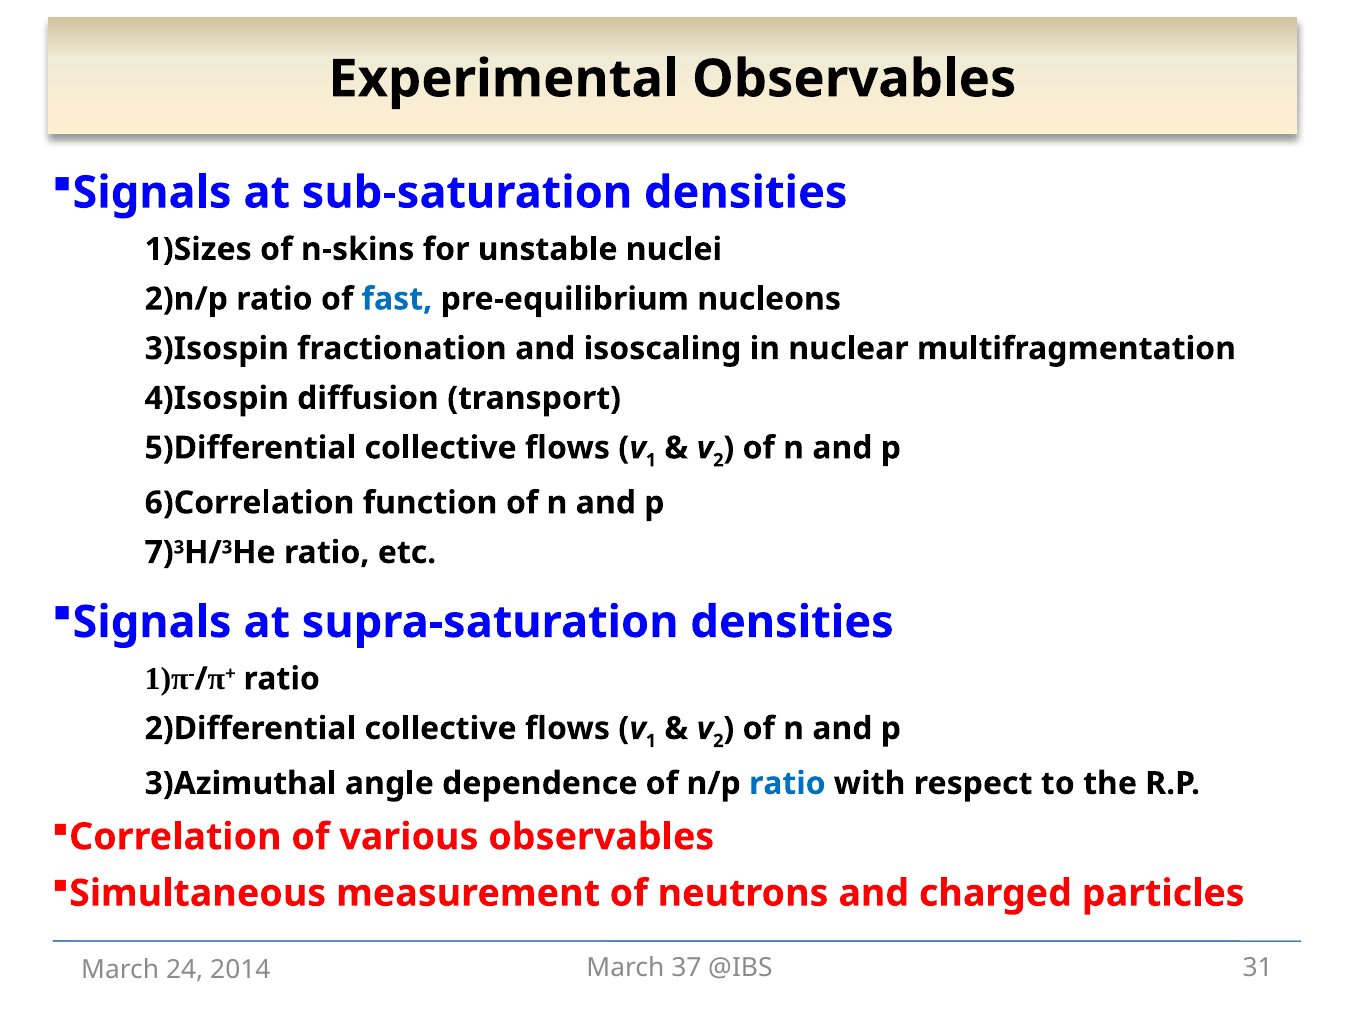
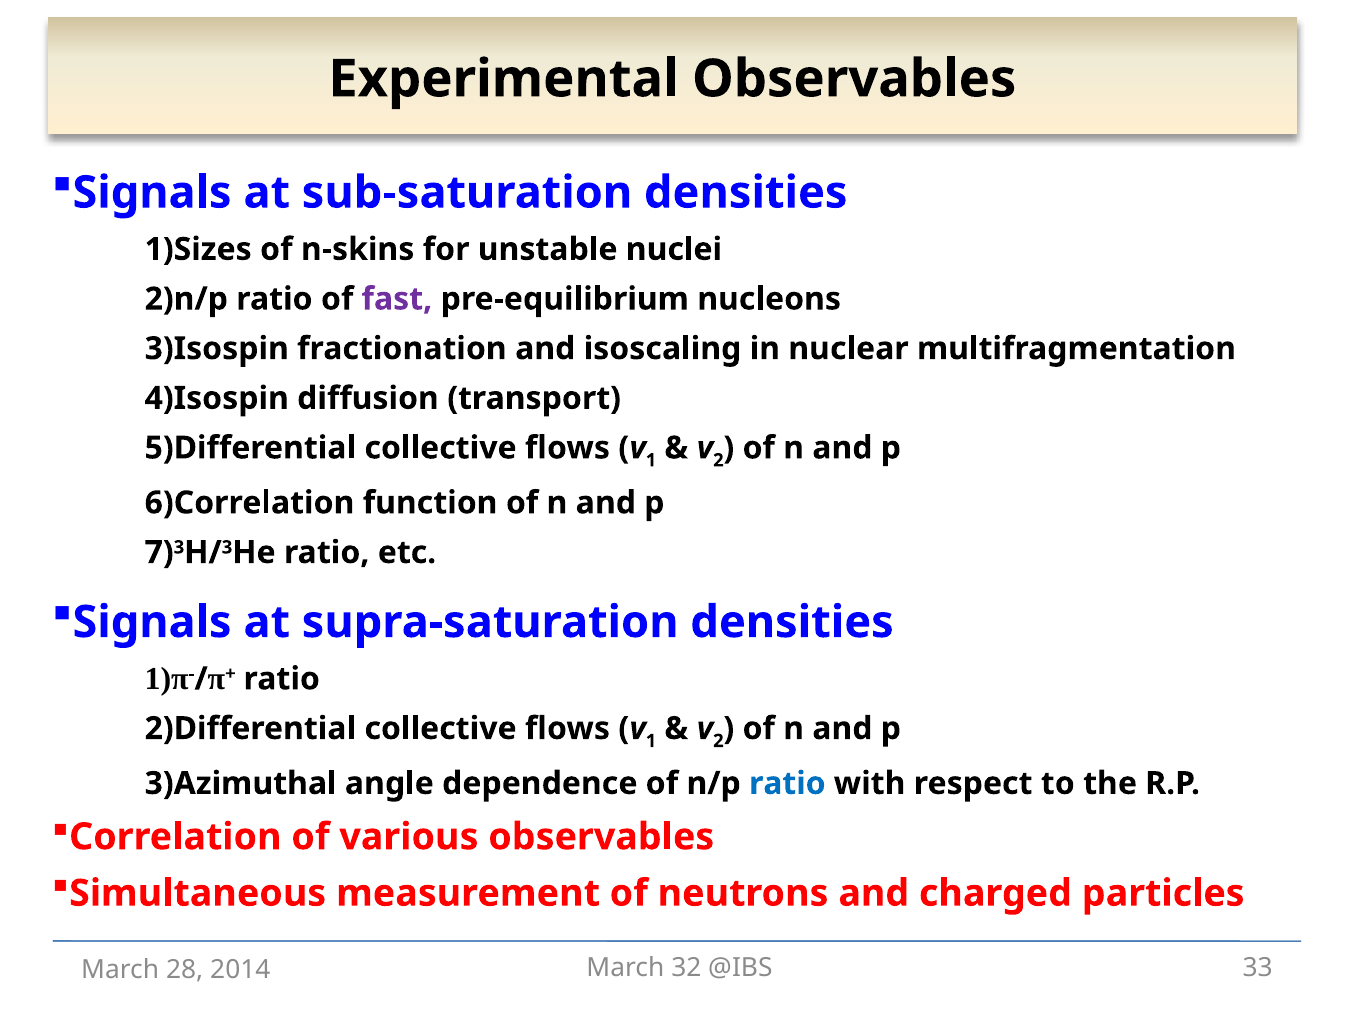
fast colour: blue -> purple
37: 37 -> 32
31: 31 -> 33
24: 24 -> 28
